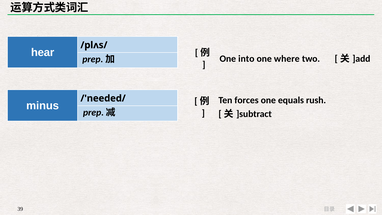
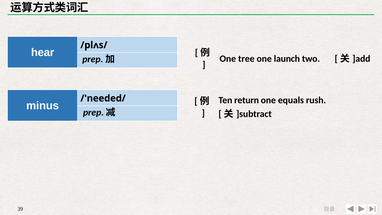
into: into -> tree
where: where -> launch
forces: forces -> return
